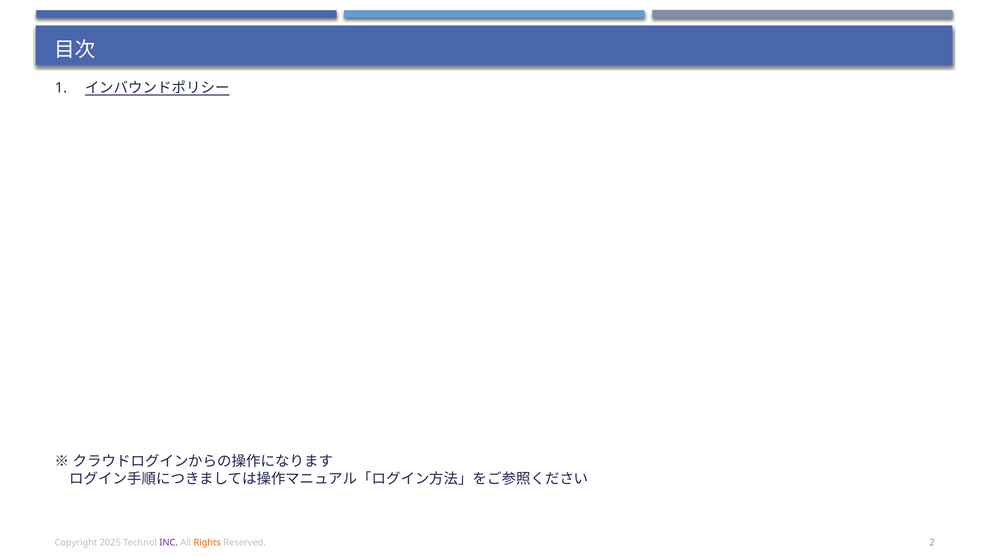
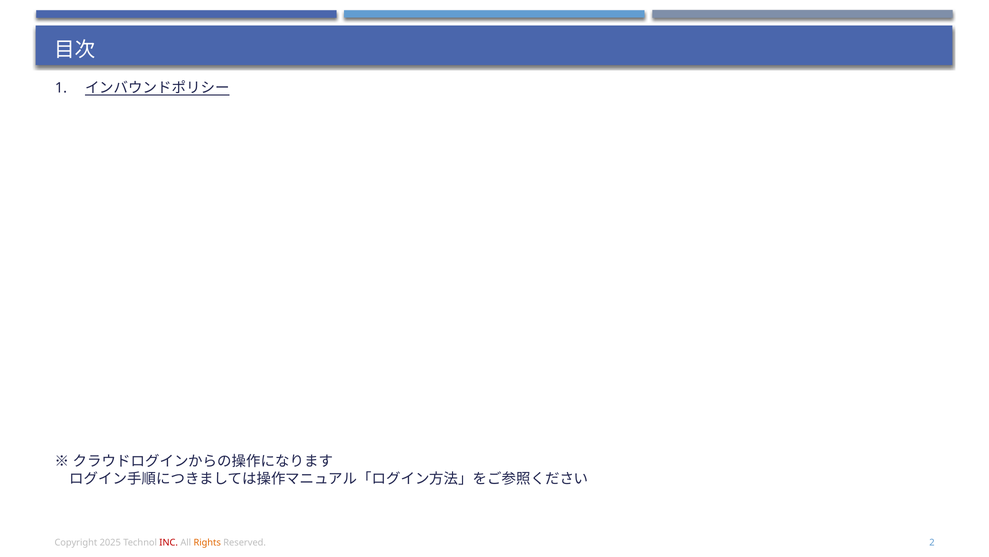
INC colour: purple -> red
